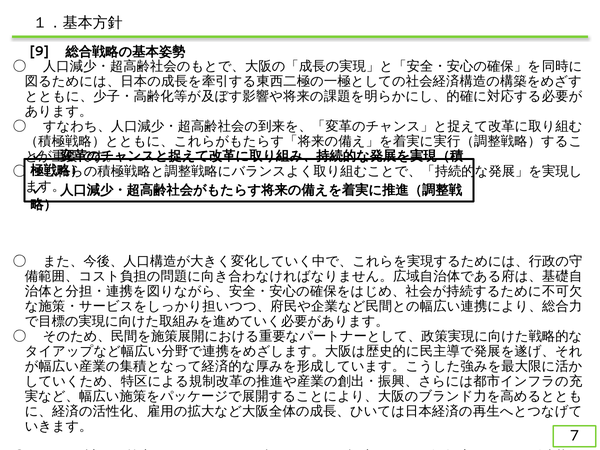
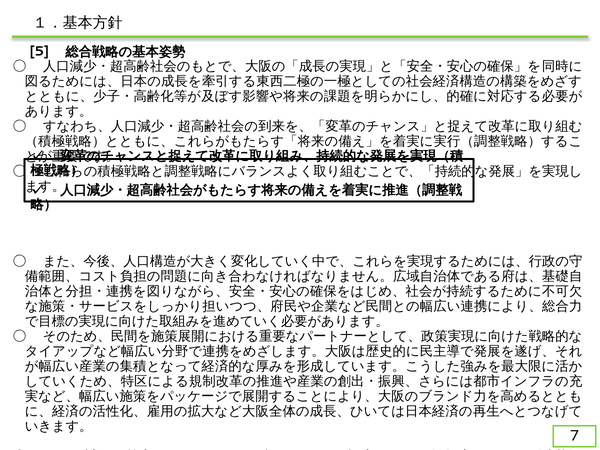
9: 9 -> 5
